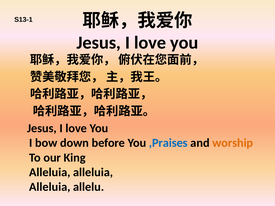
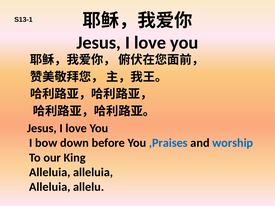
worship colour: orange -> blue
